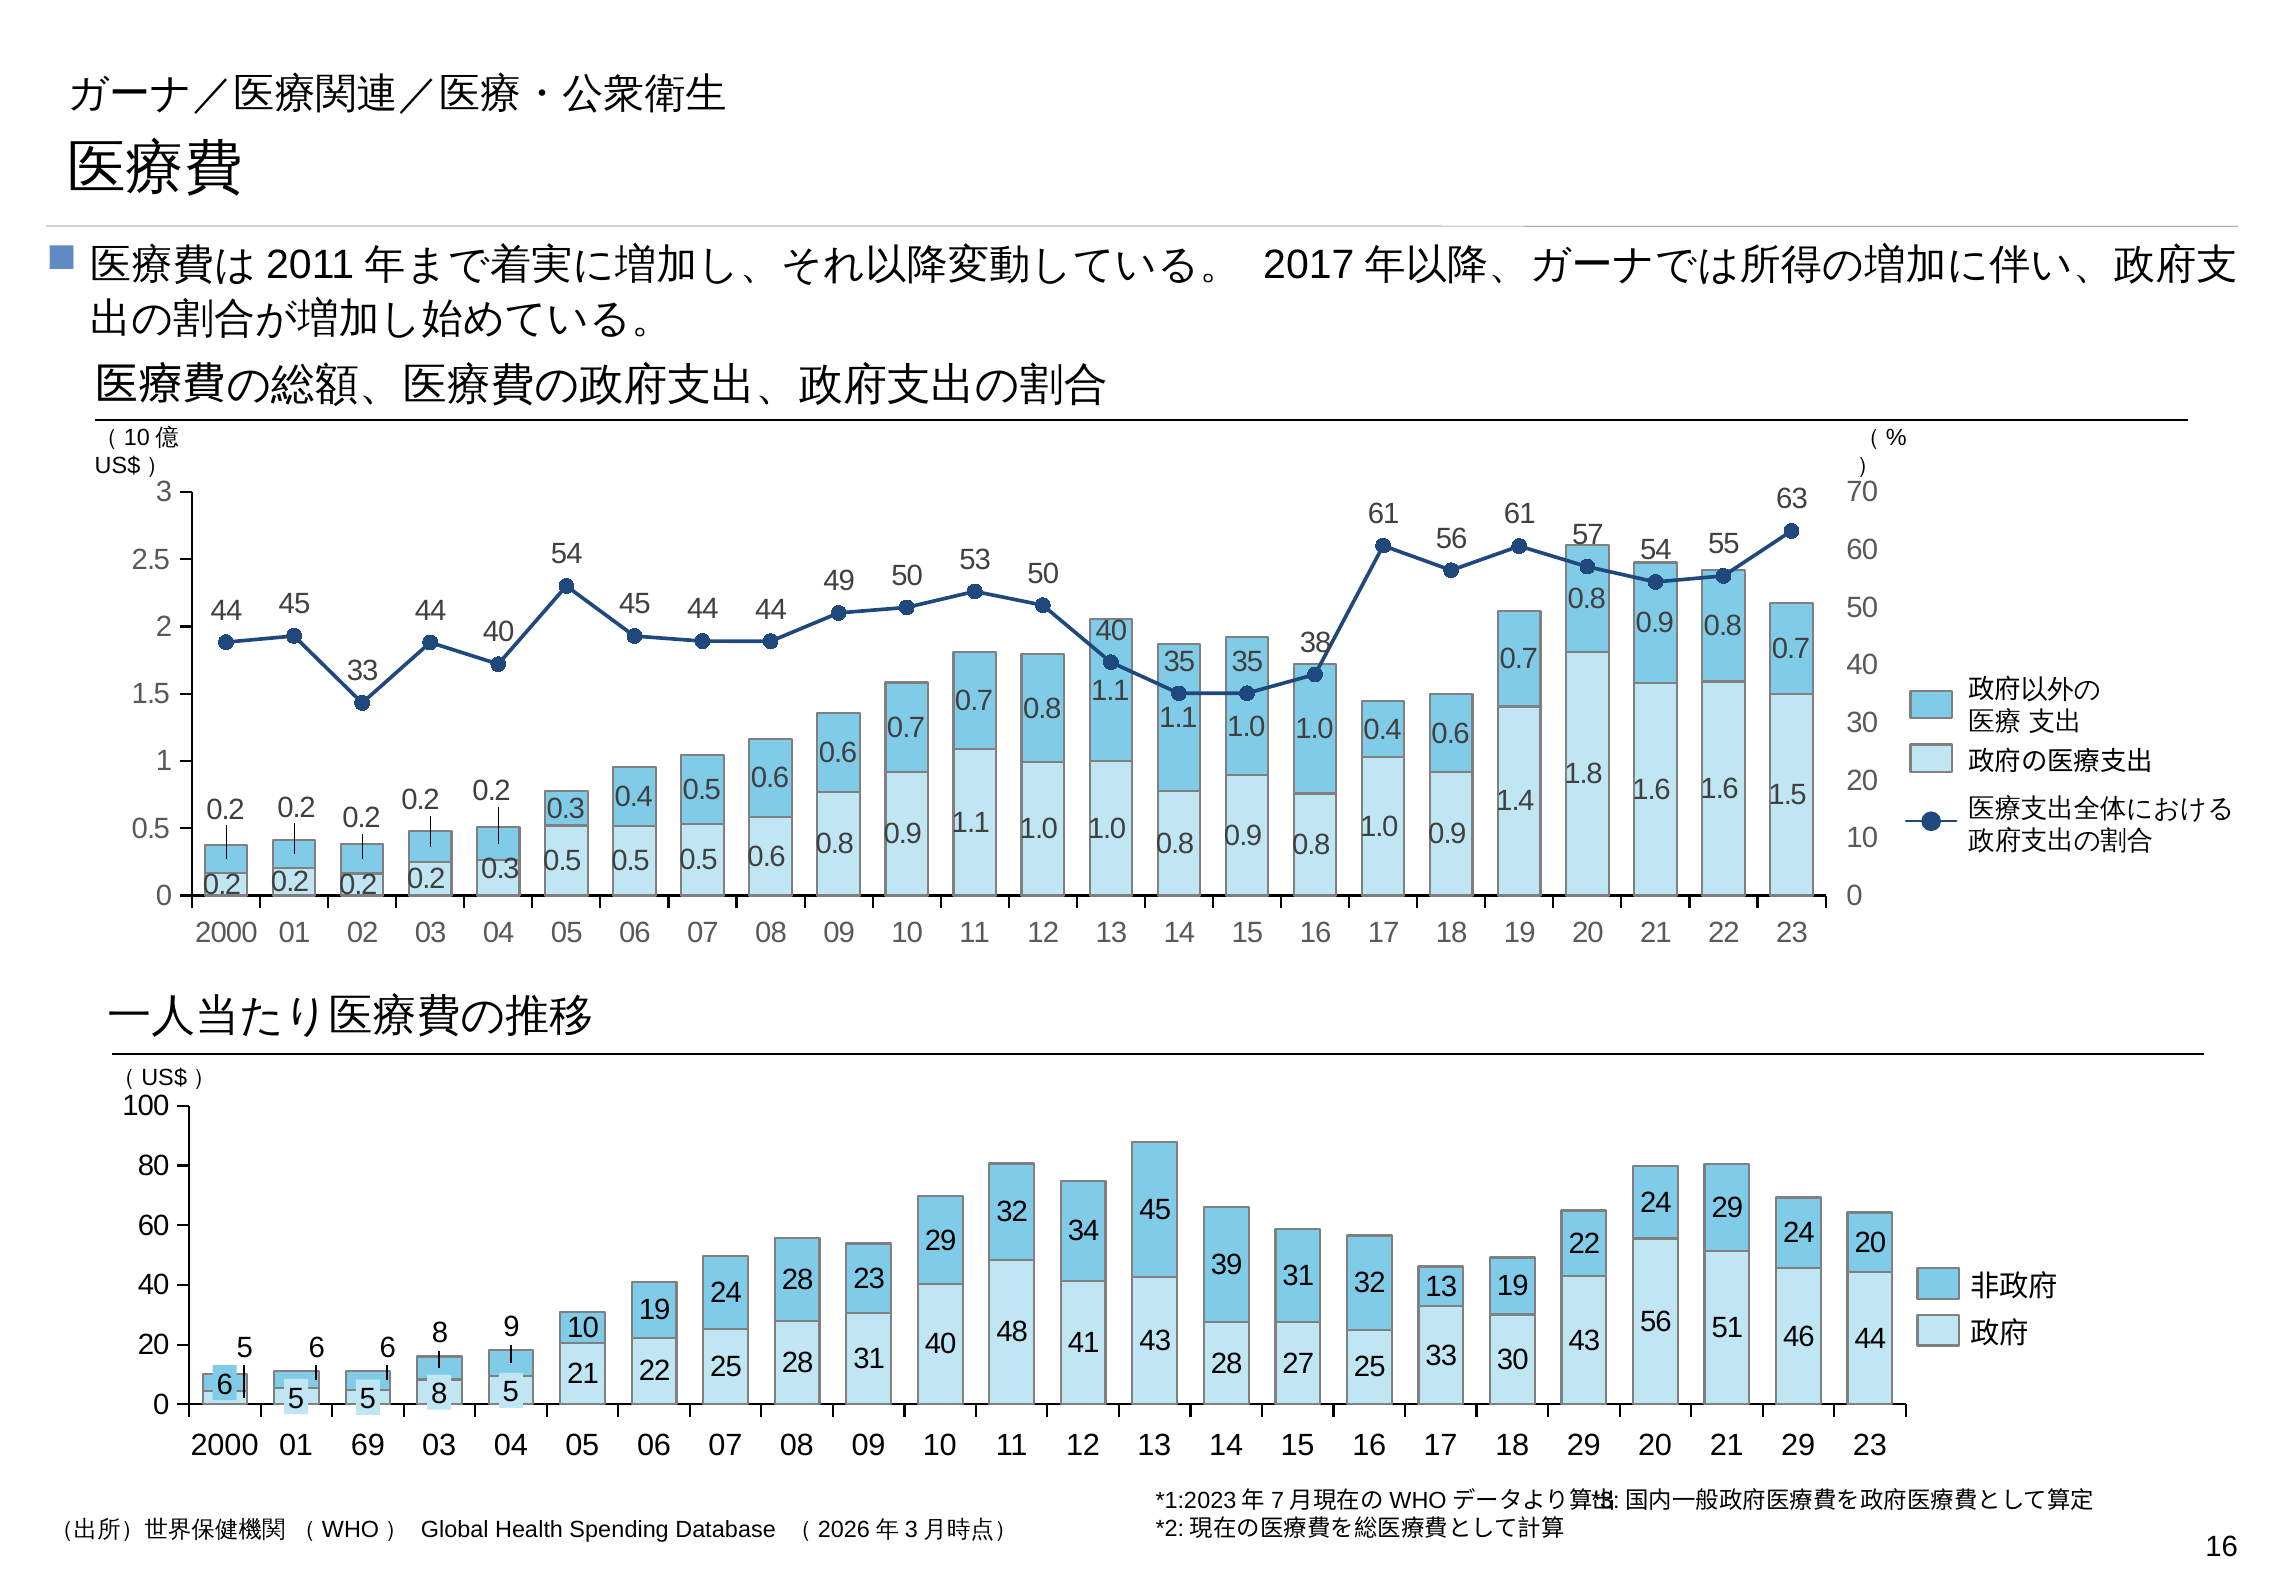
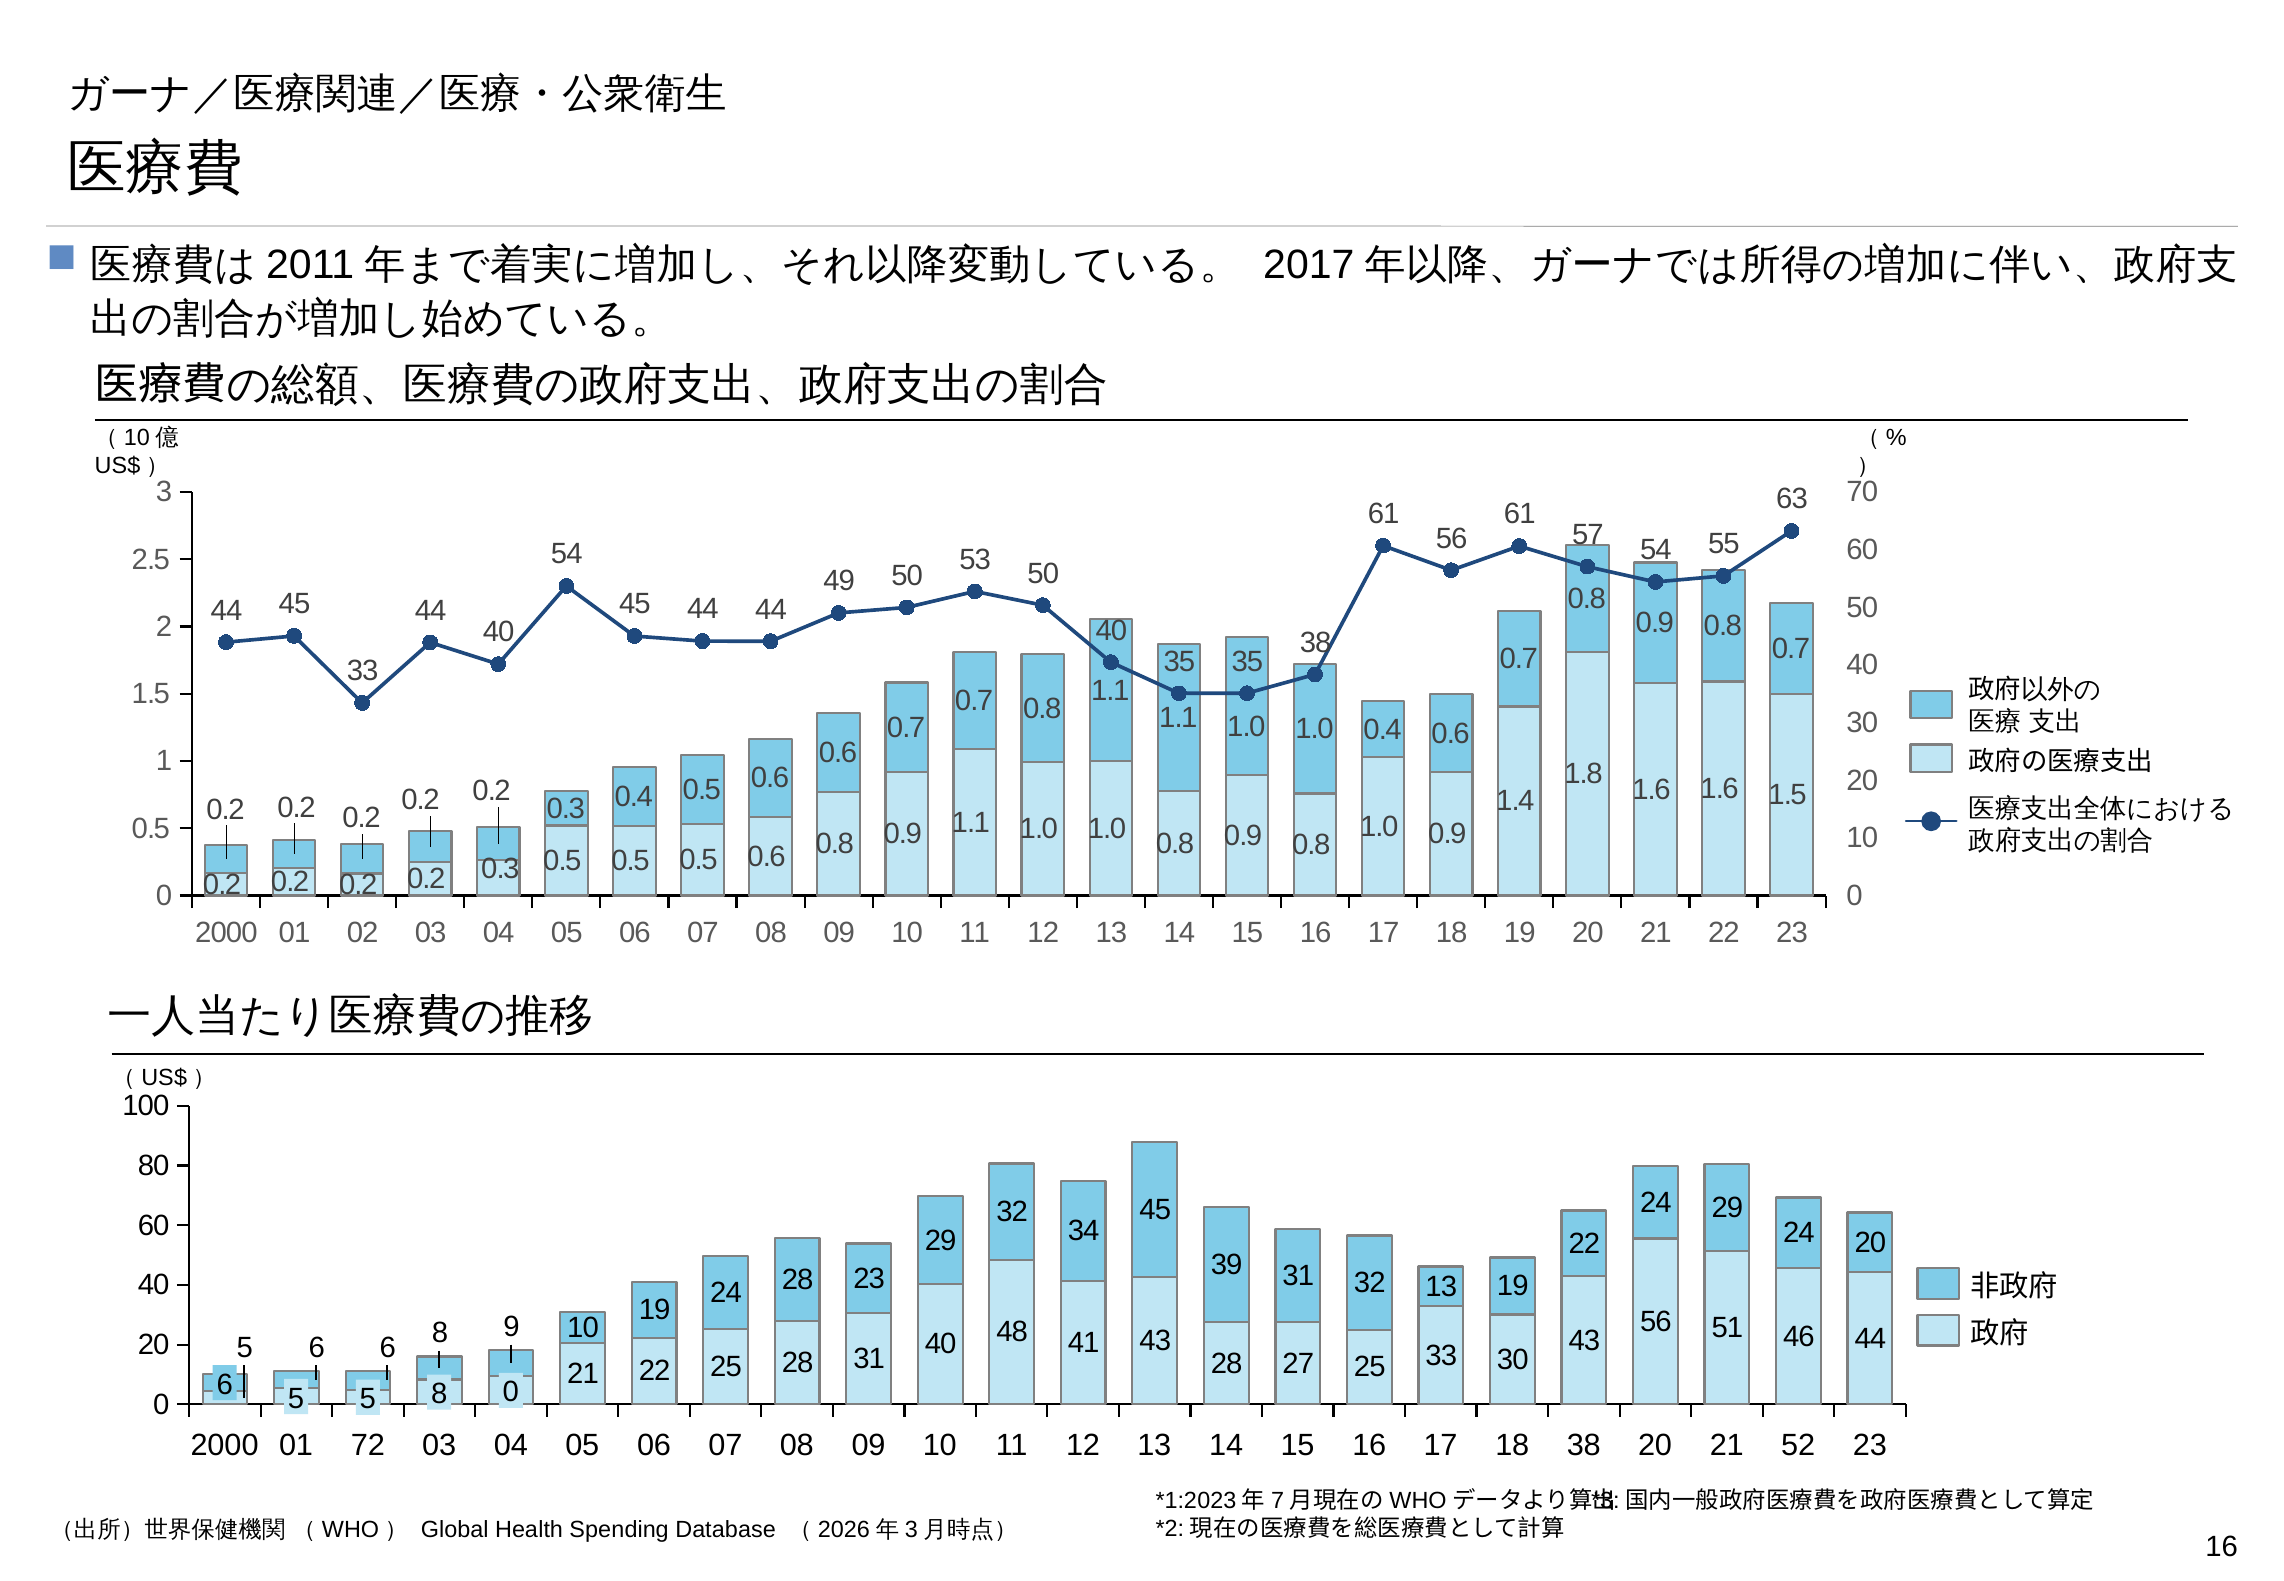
8 5: 5 -> 0
69: 69 -> 72
18 29: 29 -> 38
21 29: 29 -> 52
